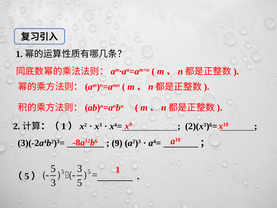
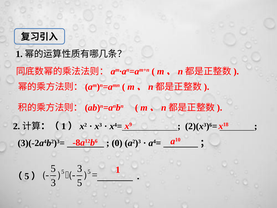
9: 9 -> 0
